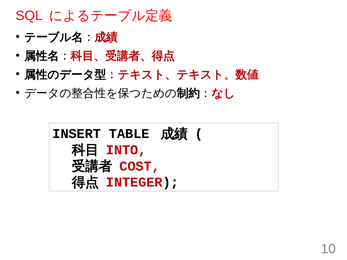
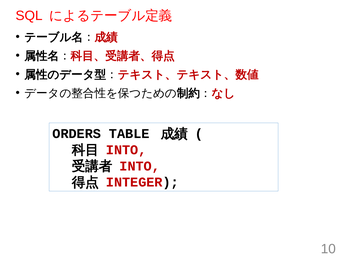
INSERT: INSERT -> ORDERS
COST at (140, 166): COST -> INTO
